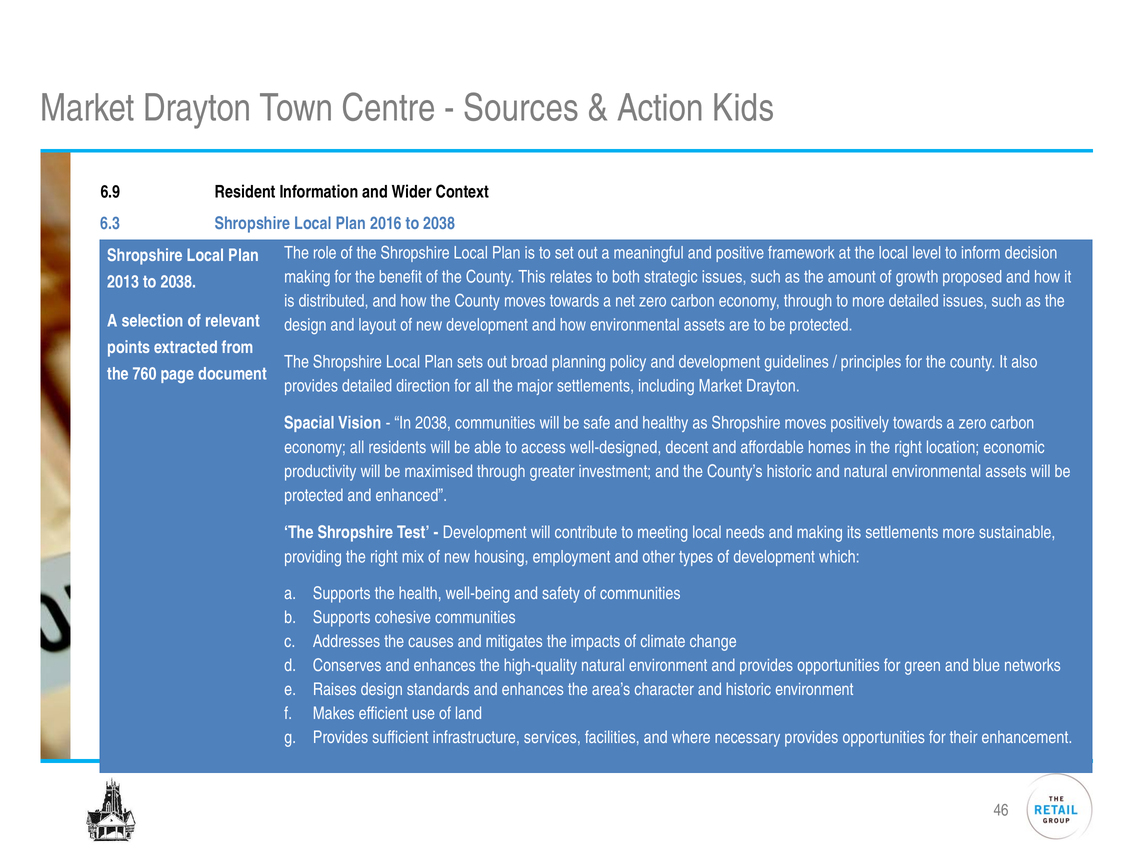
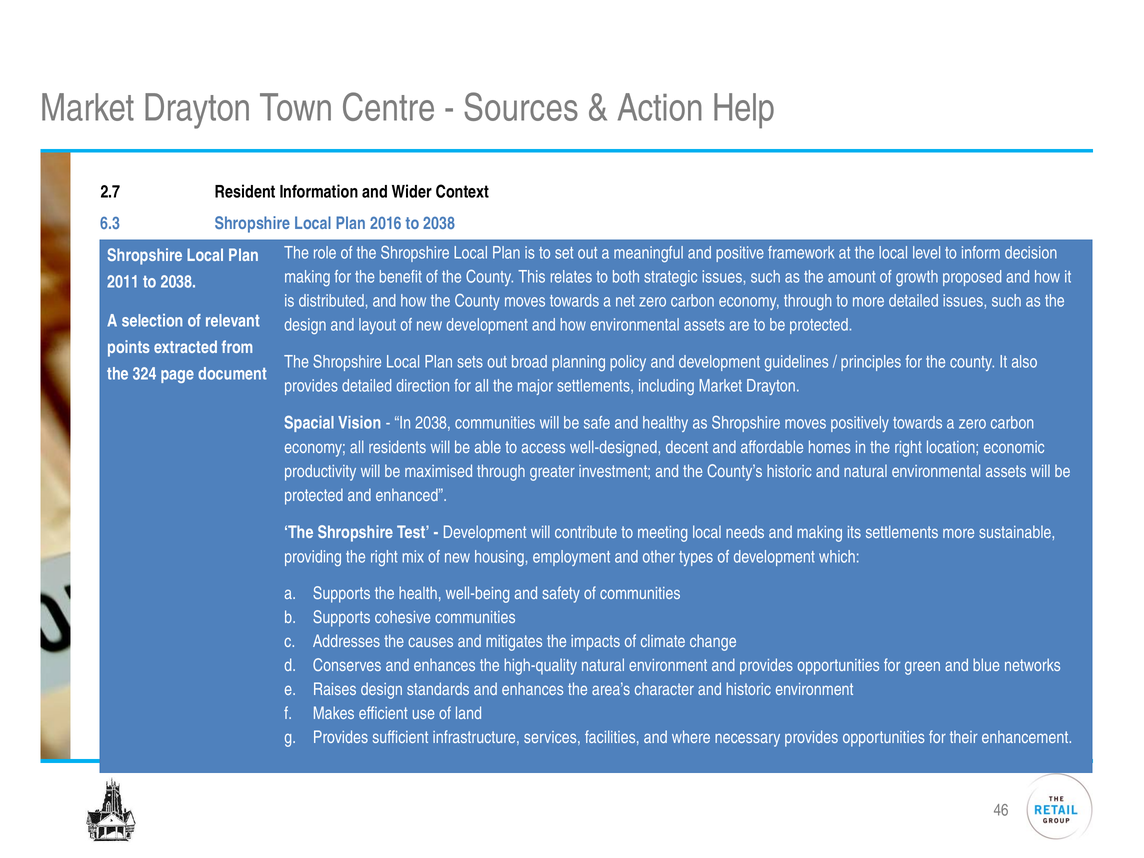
Kids: Kids -> Help
6.9: 6.9 -> 2.7
2013: 2013 -> 2011
760: 760 -> 324
